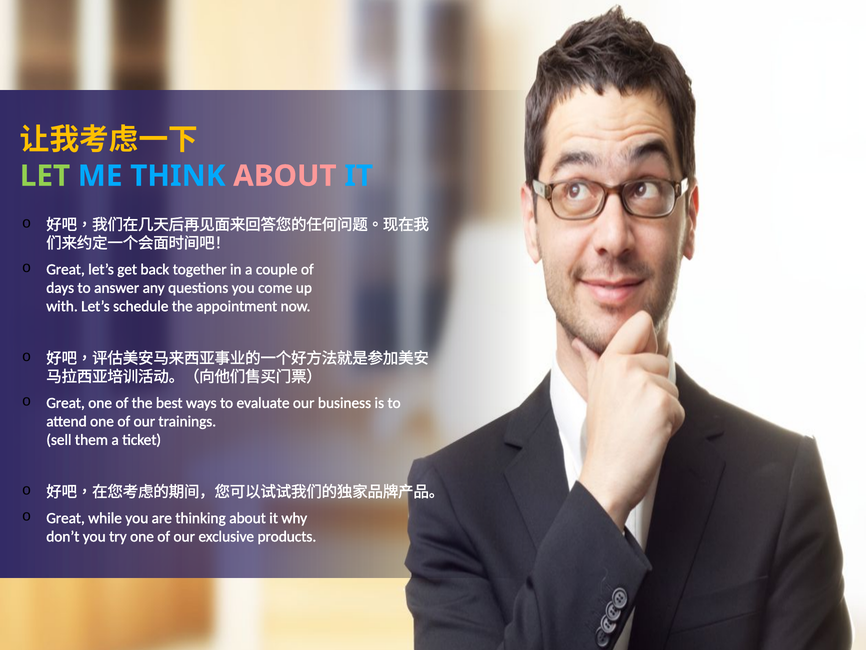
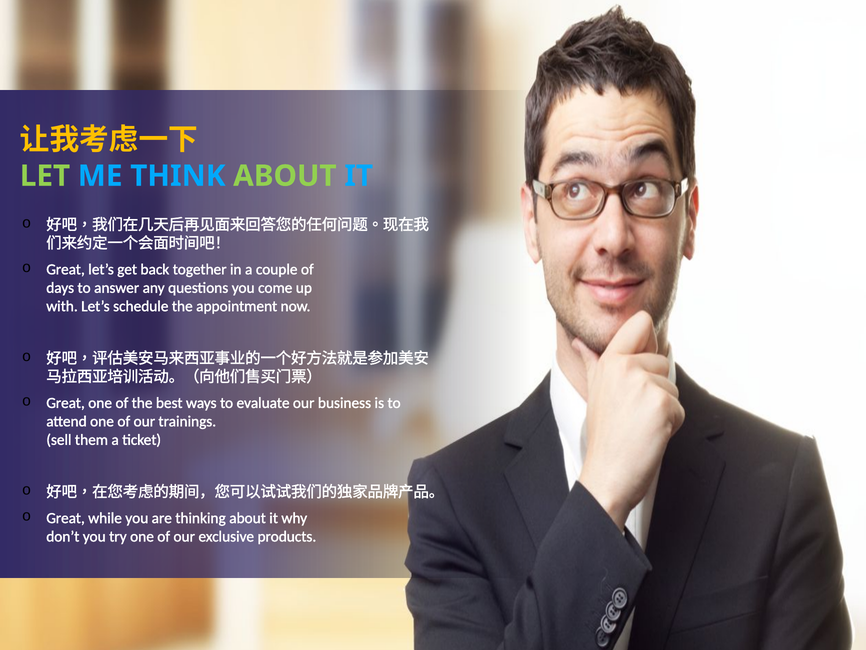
ABOUT at (285, 176) colour: pink -> light green
